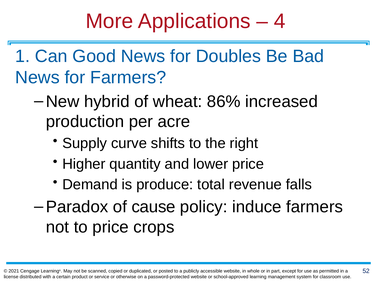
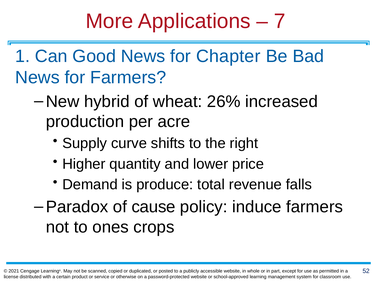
4: 4 -> 7
Doubles: Doubles -> Chapter
86%: 86% -> 26%
to price: price -> ones
